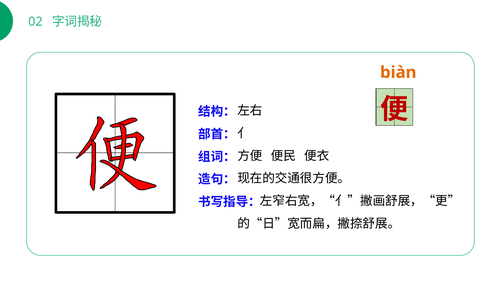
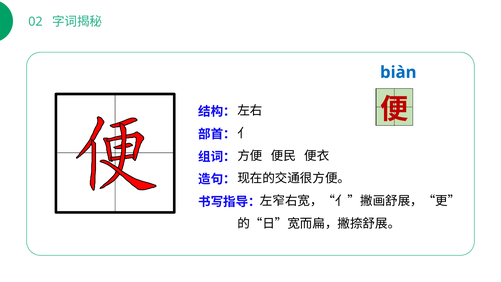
biàn colour: orange -> blue
